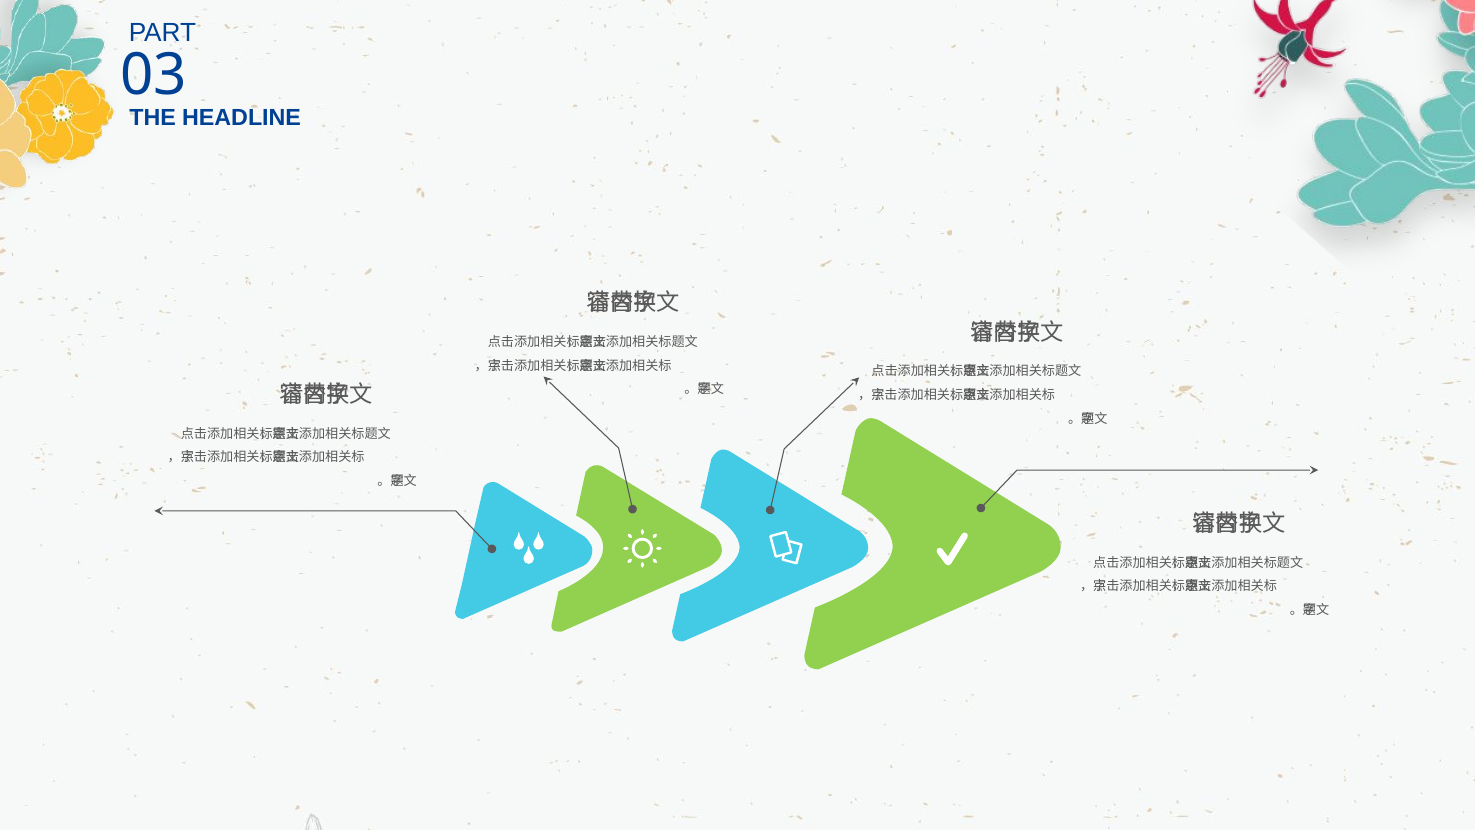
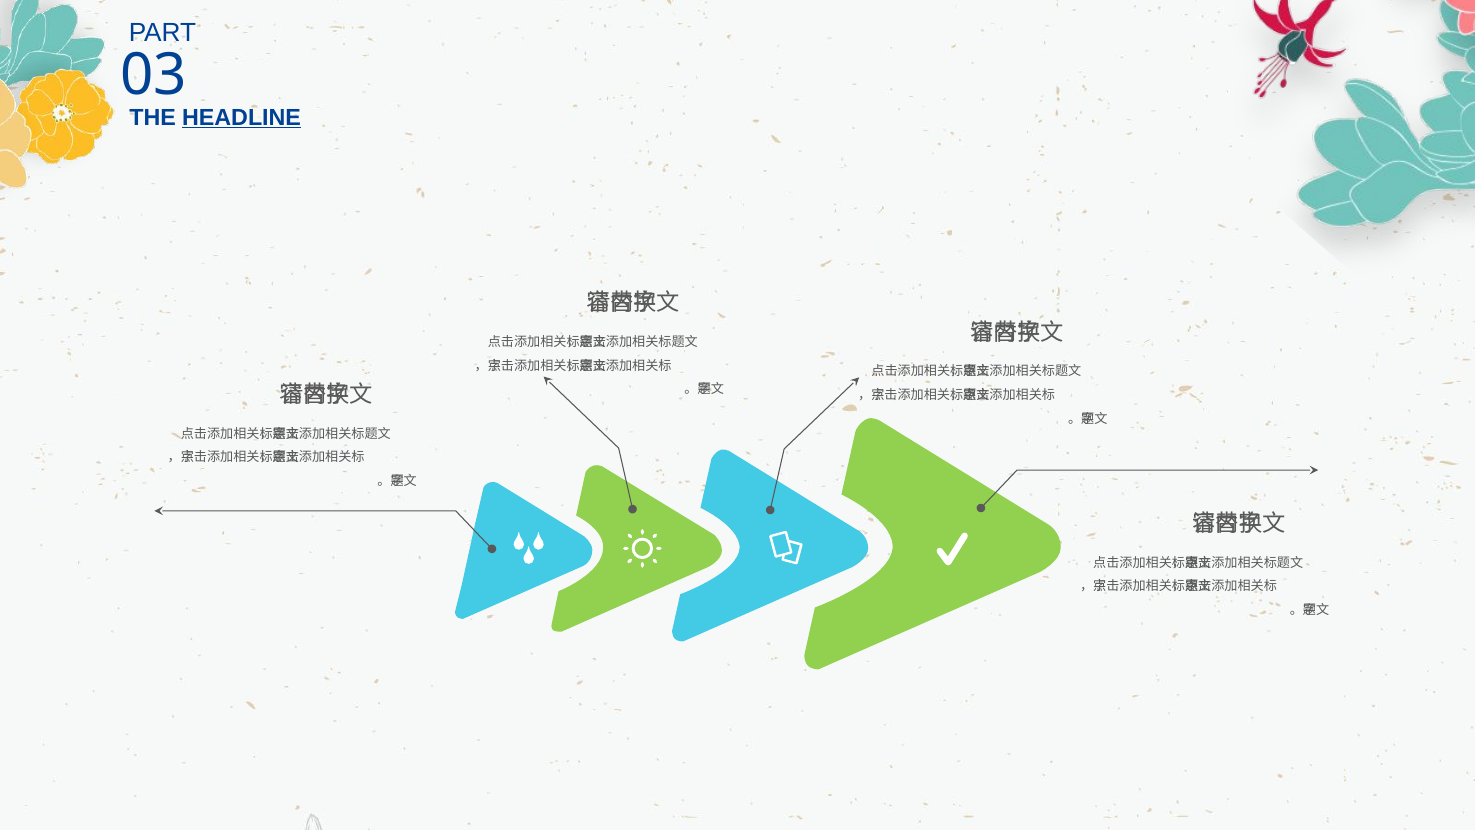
HEADLINE underline: none -> present
